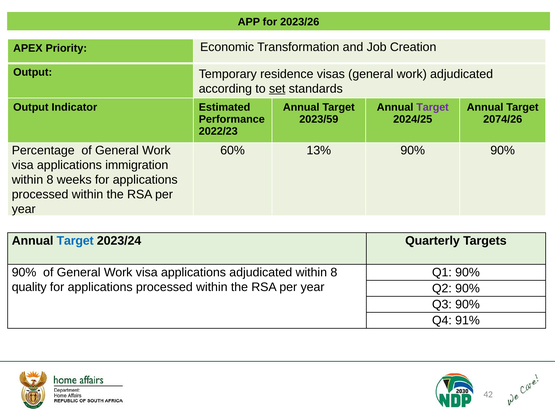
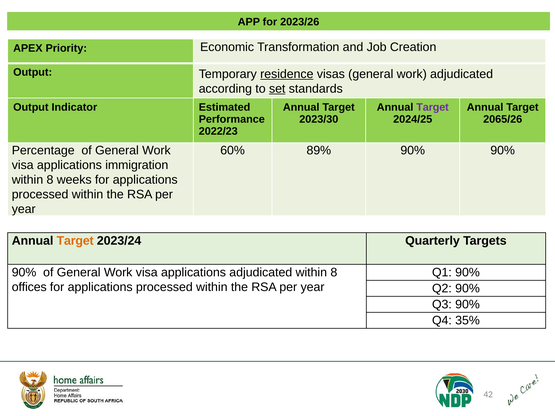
residence underline: none -> present
2023/59: 2023/59 -> 2023/30
2074/26: 2074/26 -> 2065/26
13%: 13% -> 89%
Target at (75, 241) colour: blue -> orange
quality: quality -> offices
91%: 91% -> 35%
